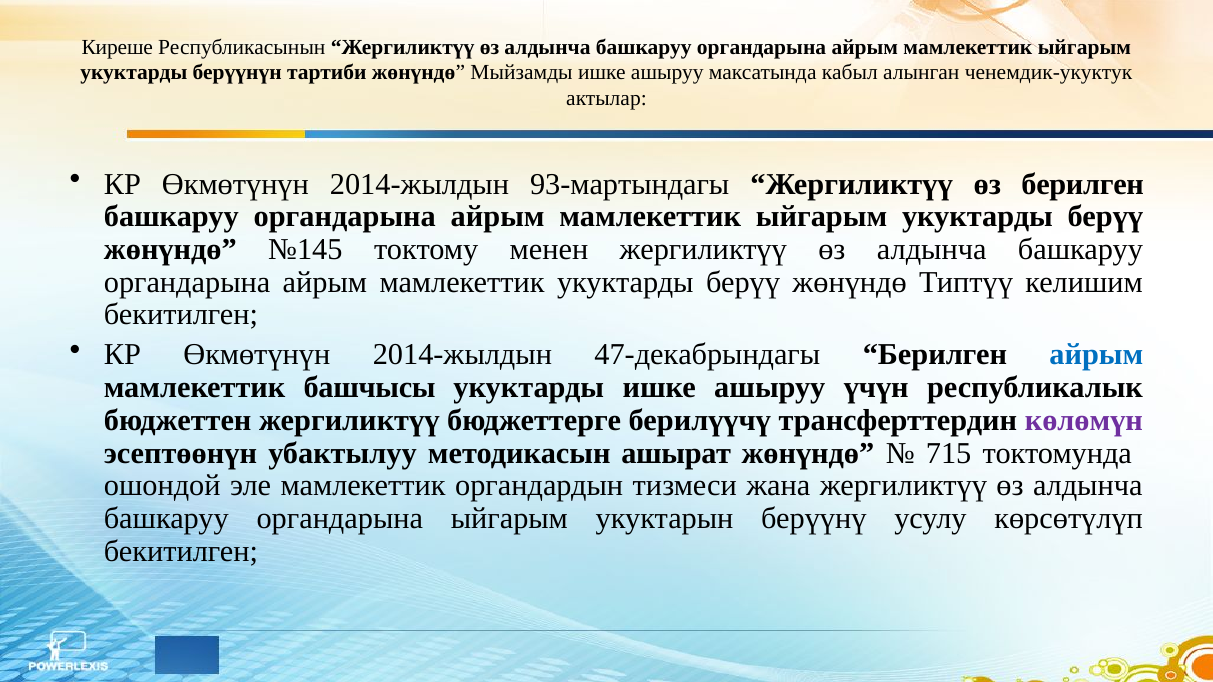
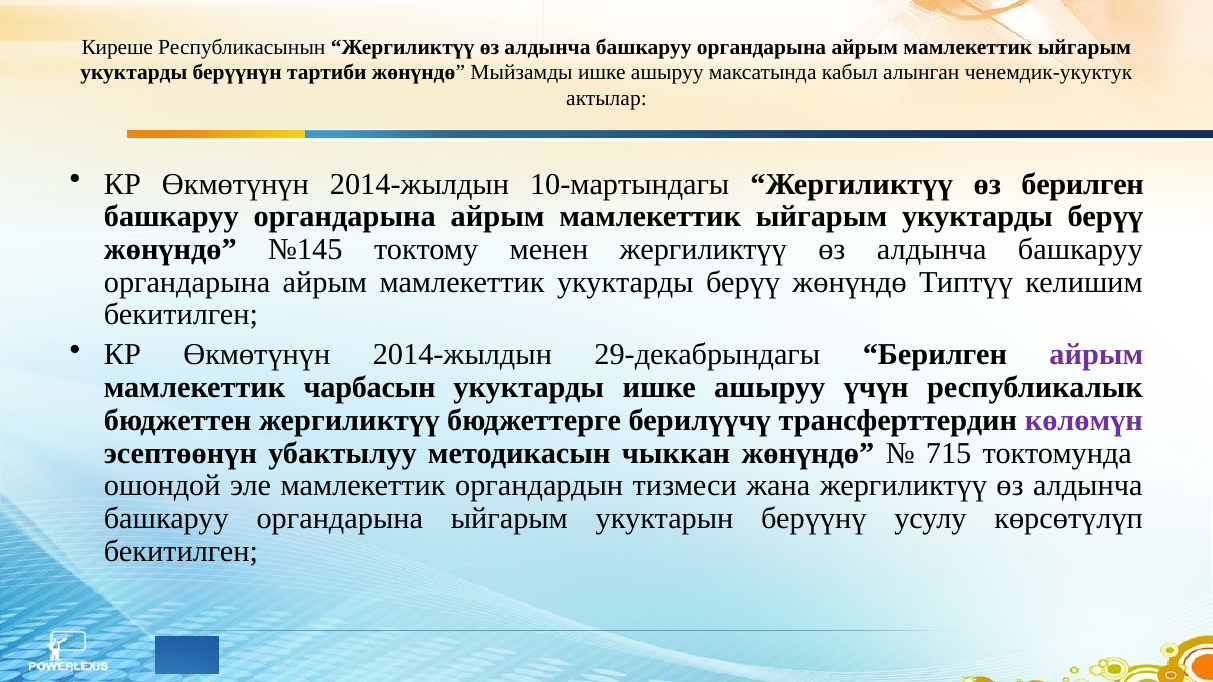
93-мартындагы: 93-мартындагы -> 10-мартындагы
47-декабрындагы: 47-декабрындагы -> 29-декабрындагы
айрым at (1096, 355) colour: blue -> purple
башчысы: башчысы -> чарбасын
ашырат: ашырат -> чыккан
